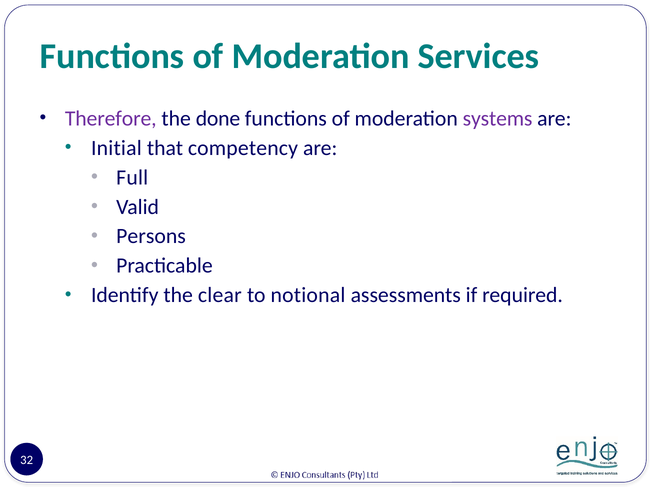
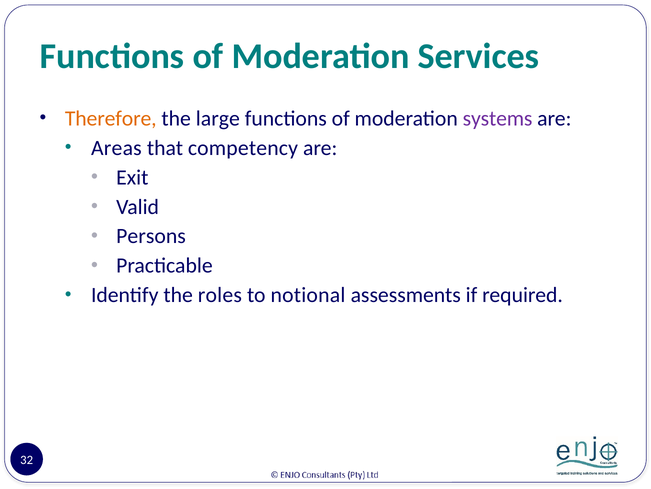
Therefore colour: purple -> orange
done: done -> large
Initial: Initial -> Areas
Full: Full -> Exit
clear: clear -> roles
